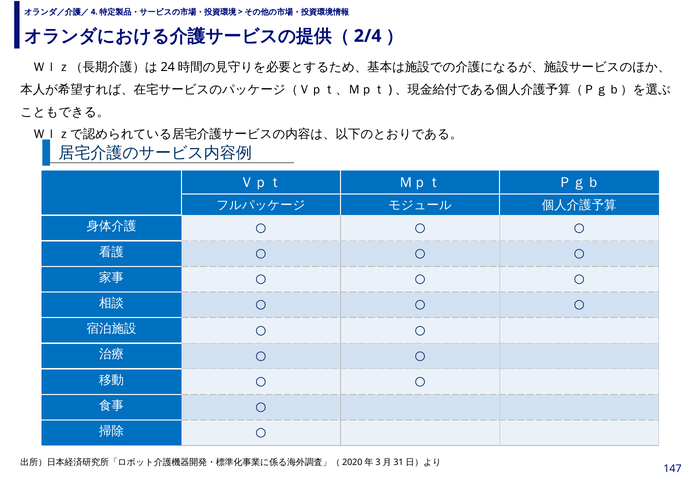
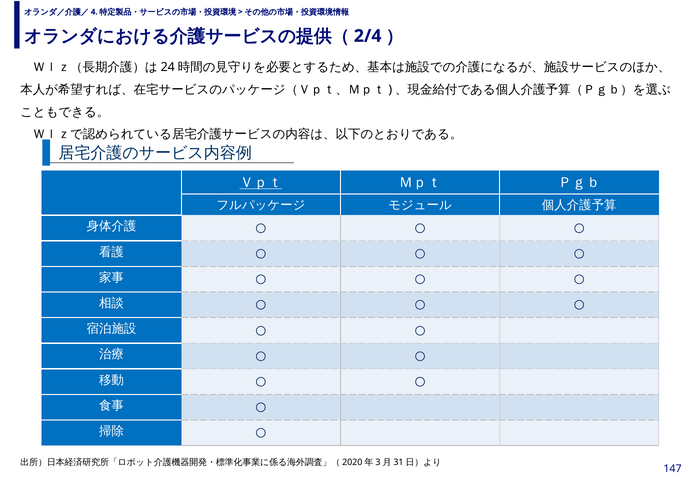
Ｖｐｔ underline: none -> present
